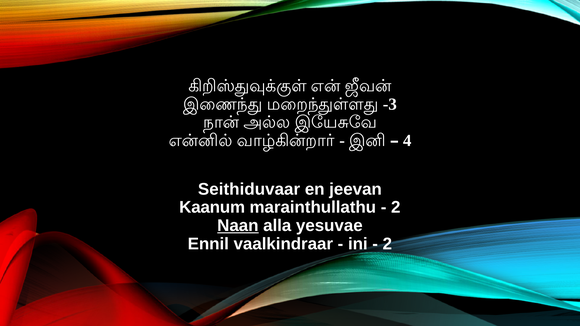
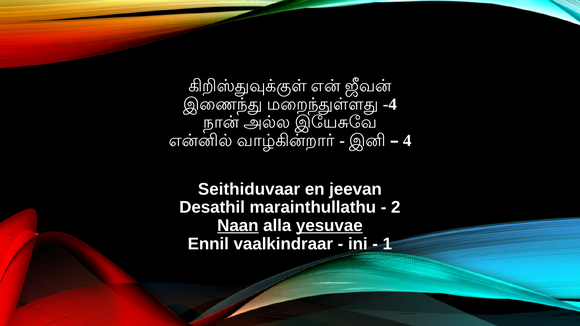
-3: -3 -> -4
Kaanum: Kaanum -> Desathil
yesuvae underline: none -> present
2 at (387, 244): 2 -> 1
